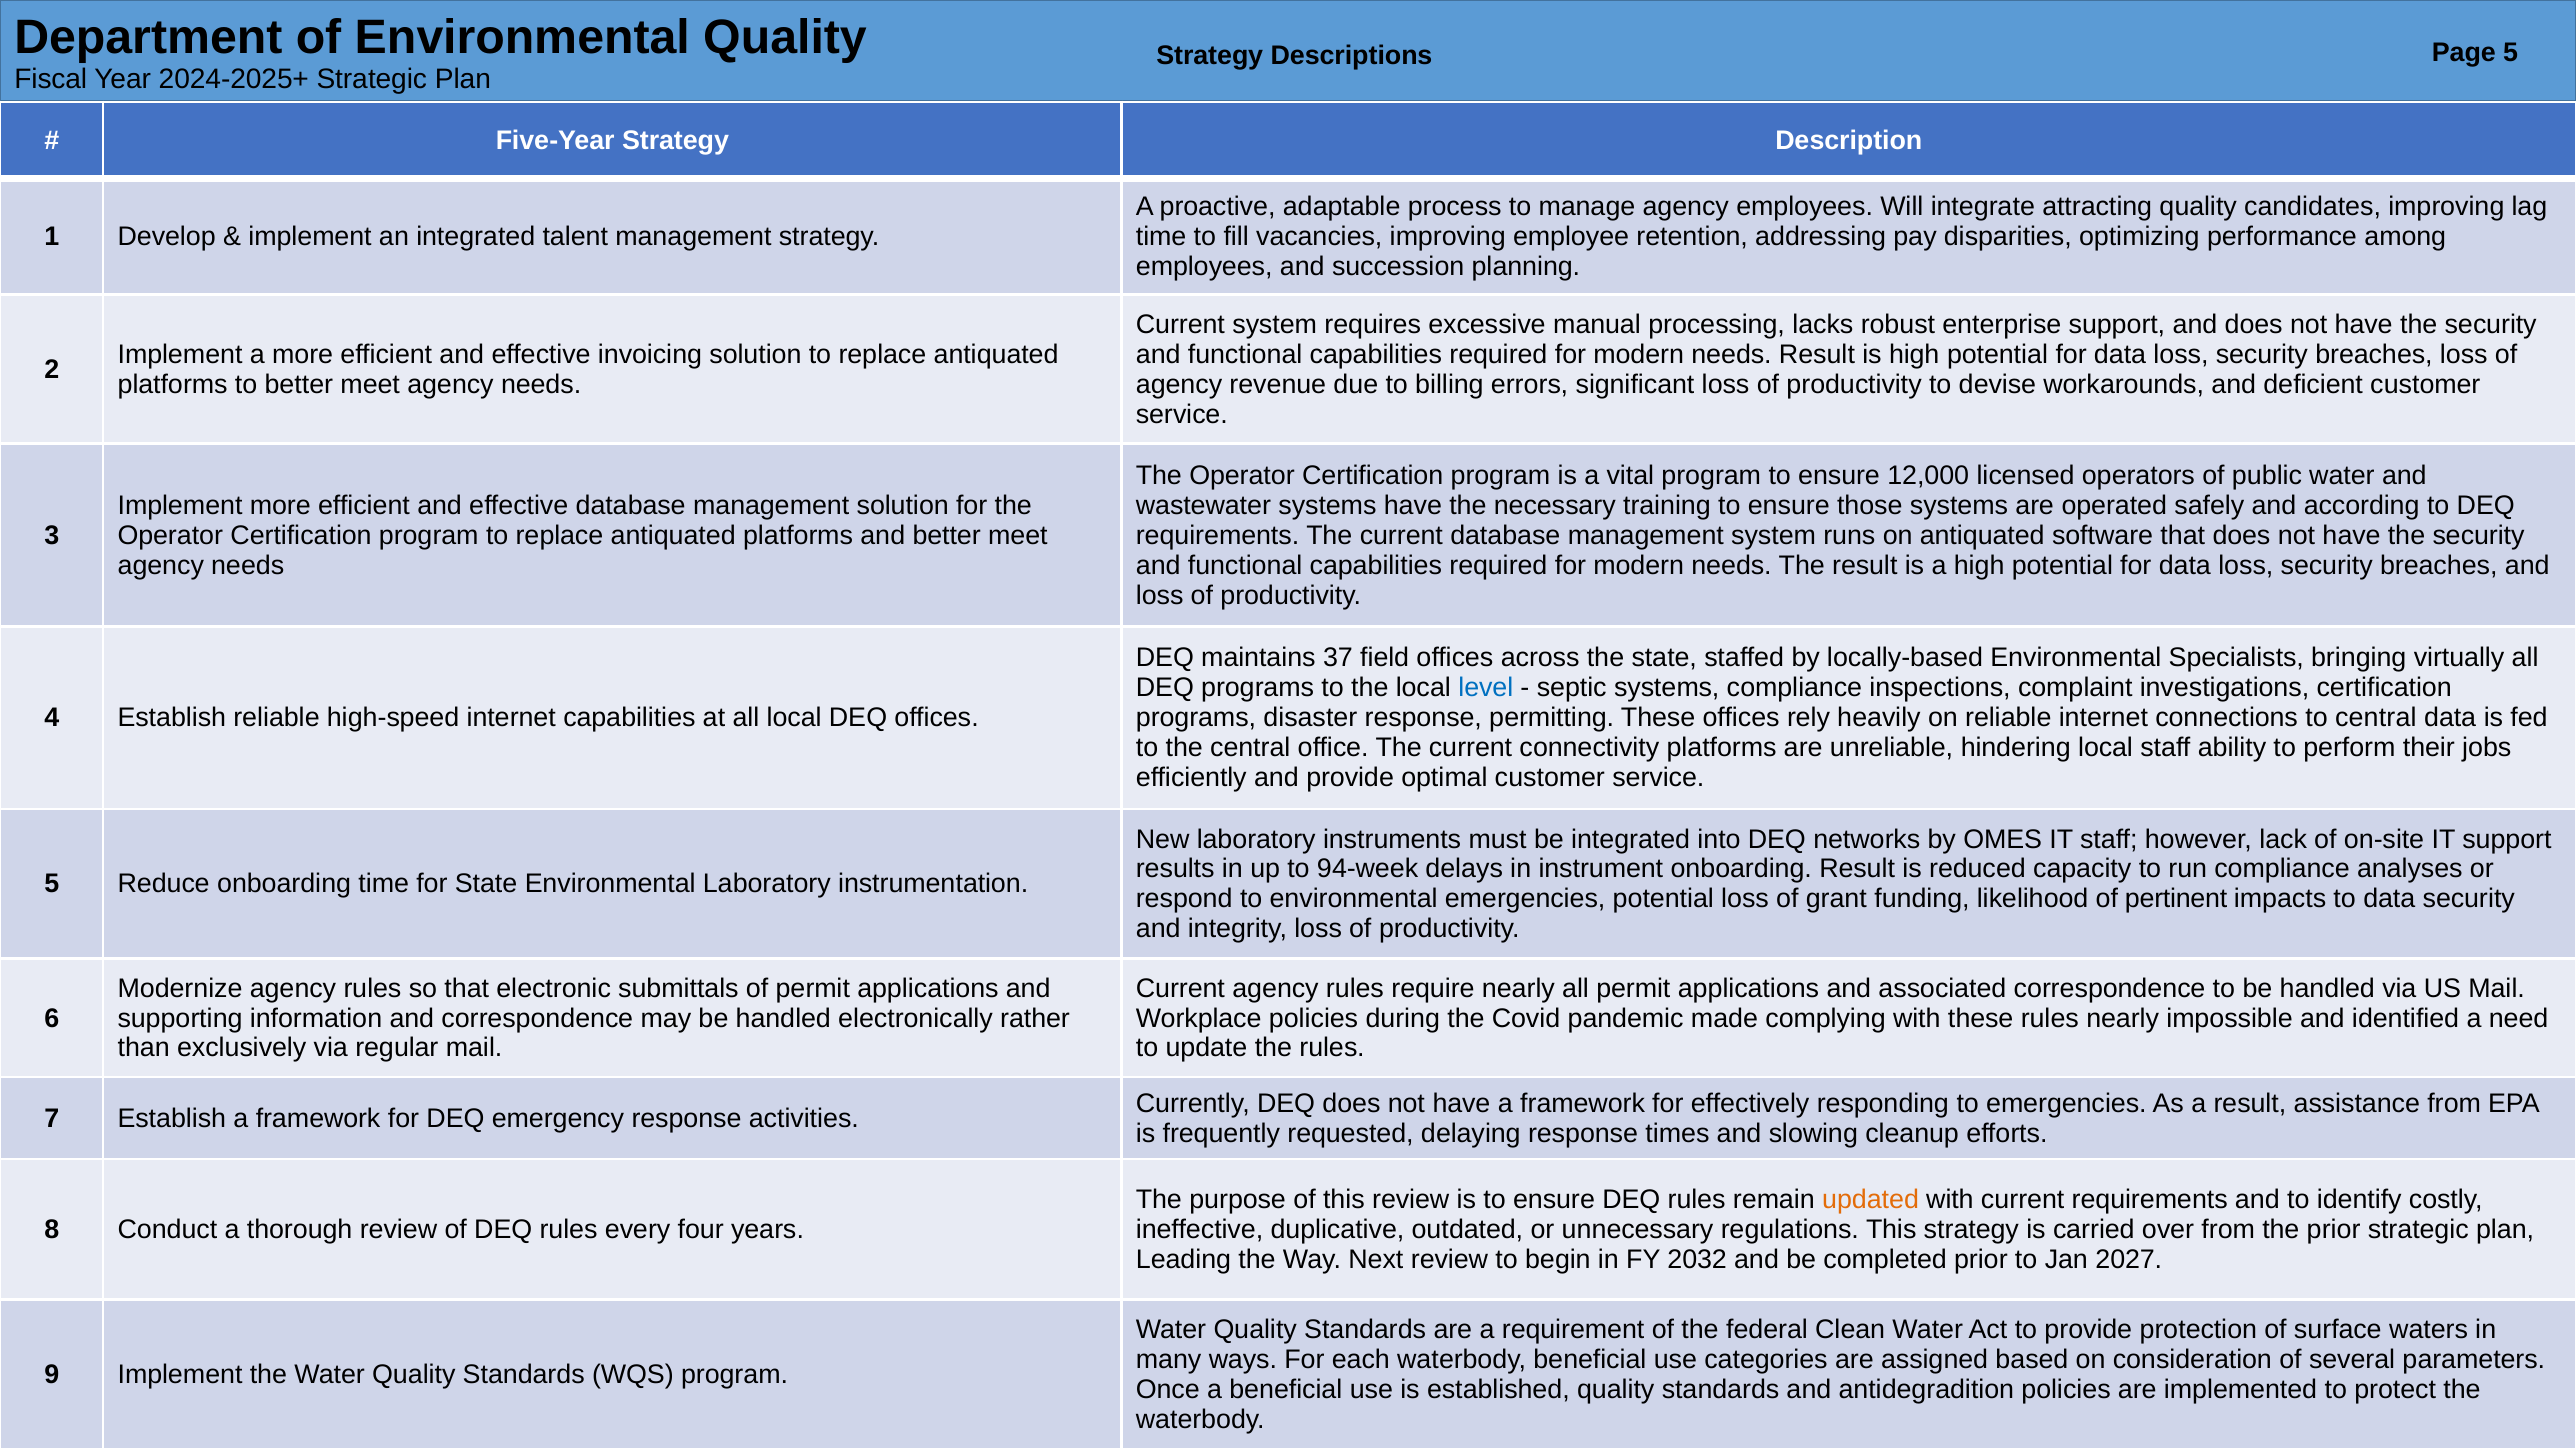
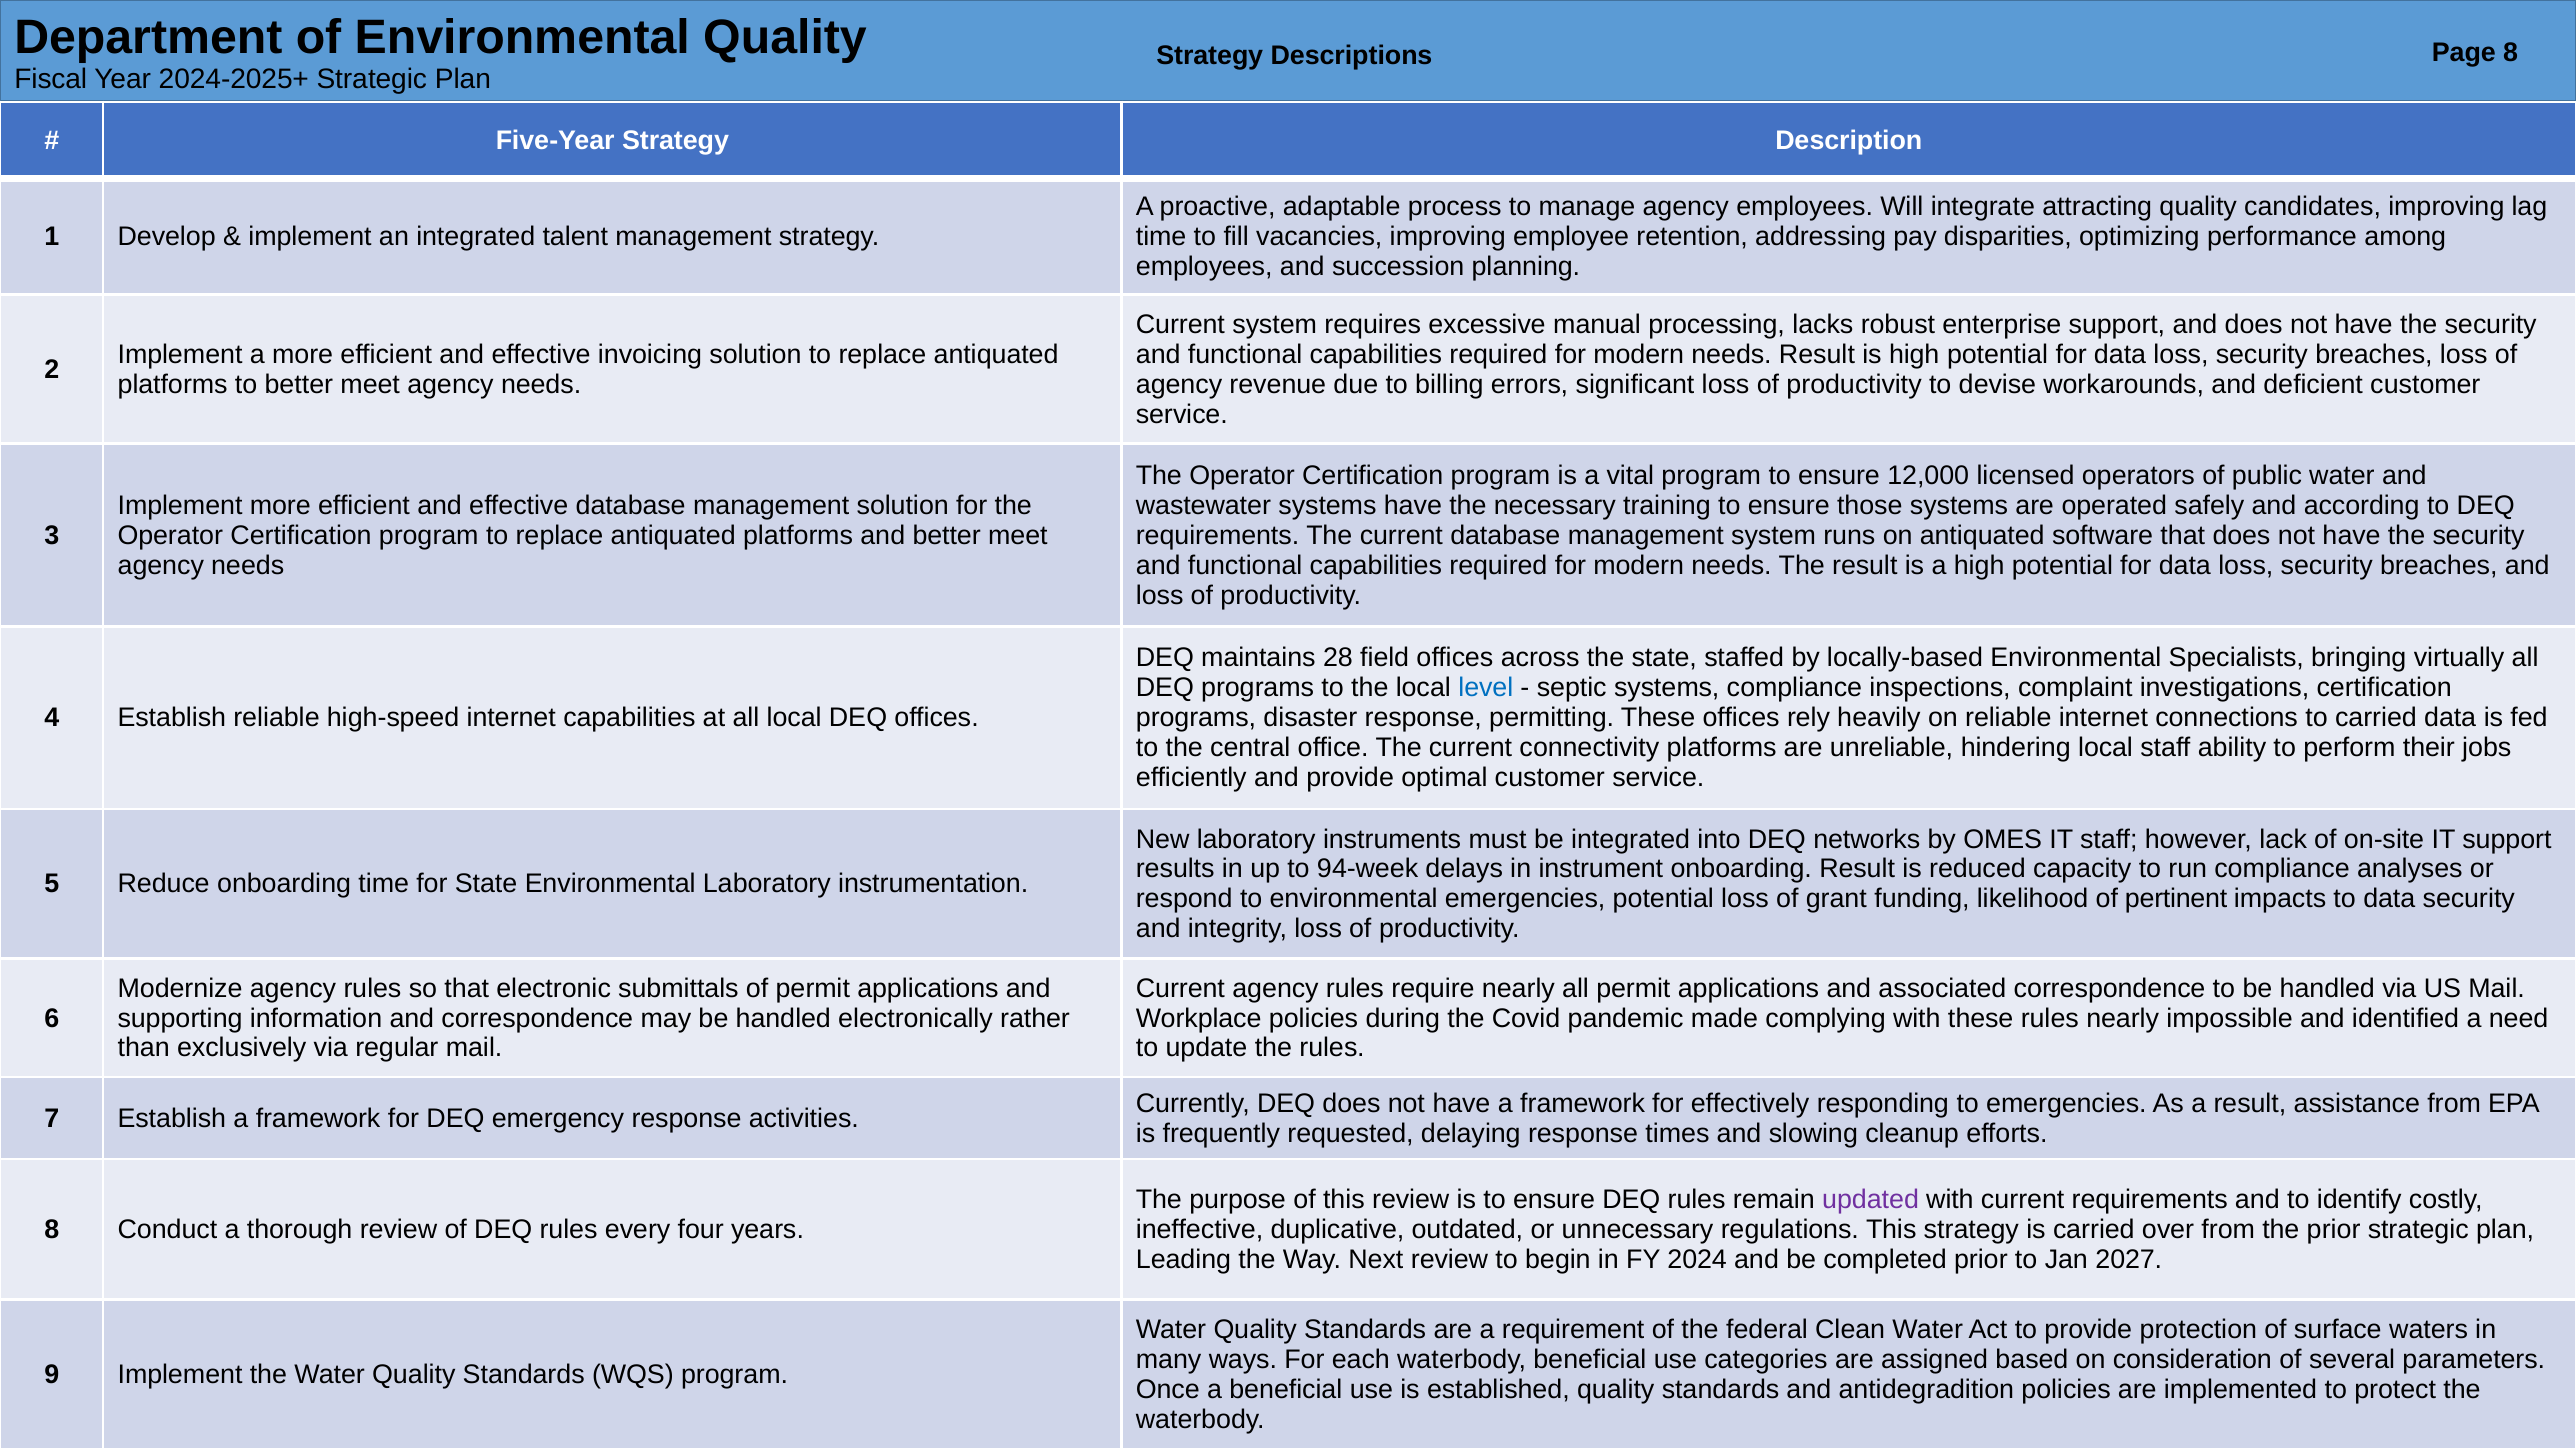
Page 5: 5 -> 8
37: 37 -> 28
to central: central -> carried
updated colour: orange -> purple
2032: 2032 -> 2024
